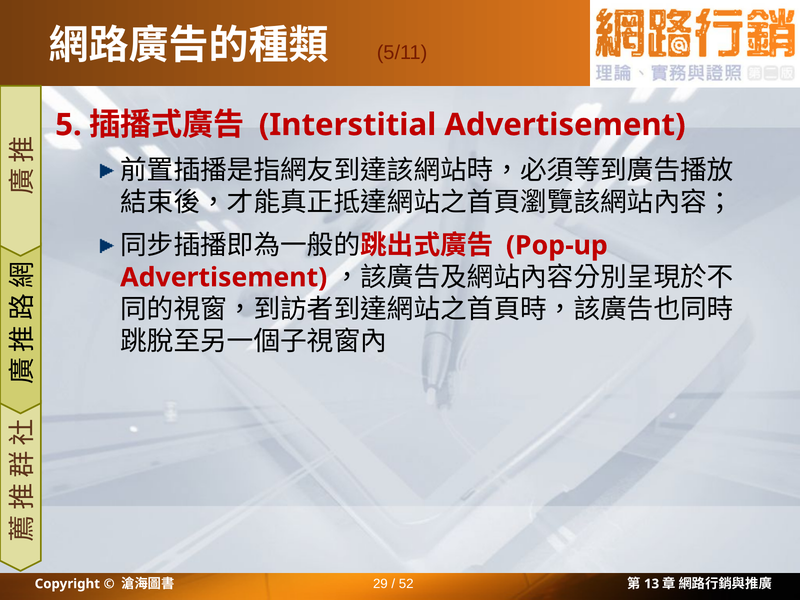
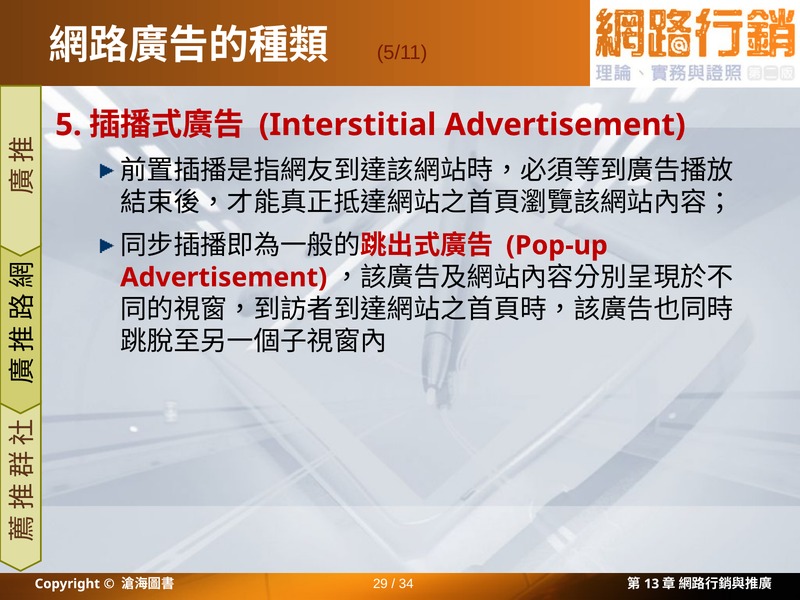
52: 52 -> 34
